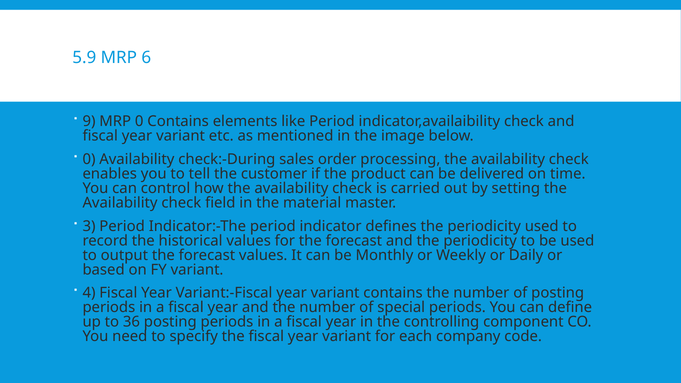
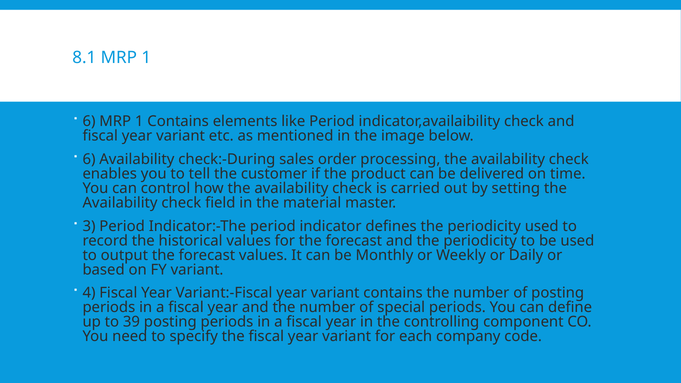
5.9: 5.9 -> 8.1
6 at (146, 58): 6 -> 1
9 at (89, 122): 9 -> 6
0 at (139, 122): 0 -> 1
0 at (89, 159): 0 -> 6
36: 36 -> 39
